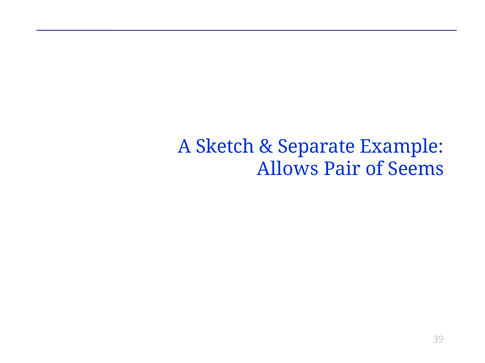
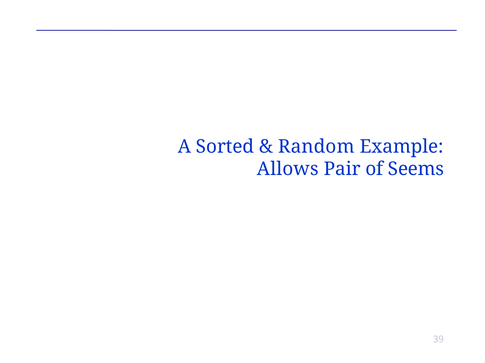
Sketch: Sketch -> Sorted
Separate: Separate -> Random
